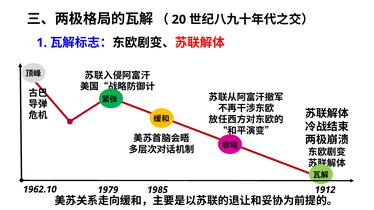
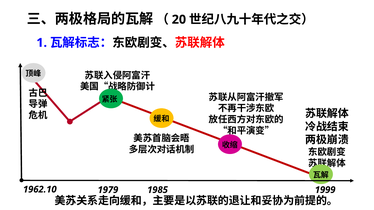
1912: 1912 -> 1999
